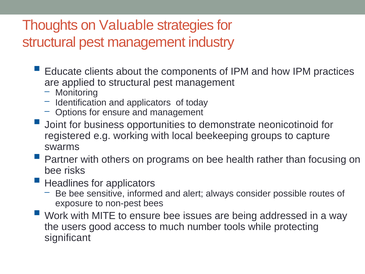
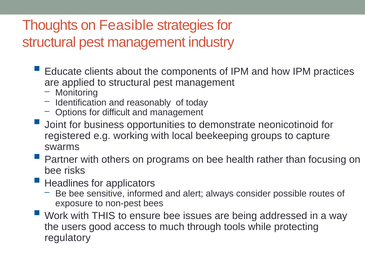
Valuable: Valuable -> Feasible
and applicators: applicators -> reasonably
for ensure: ensure -> difficult
MITE: MITE -> THIS
number: number -> through
significant: significant -> regulatory
